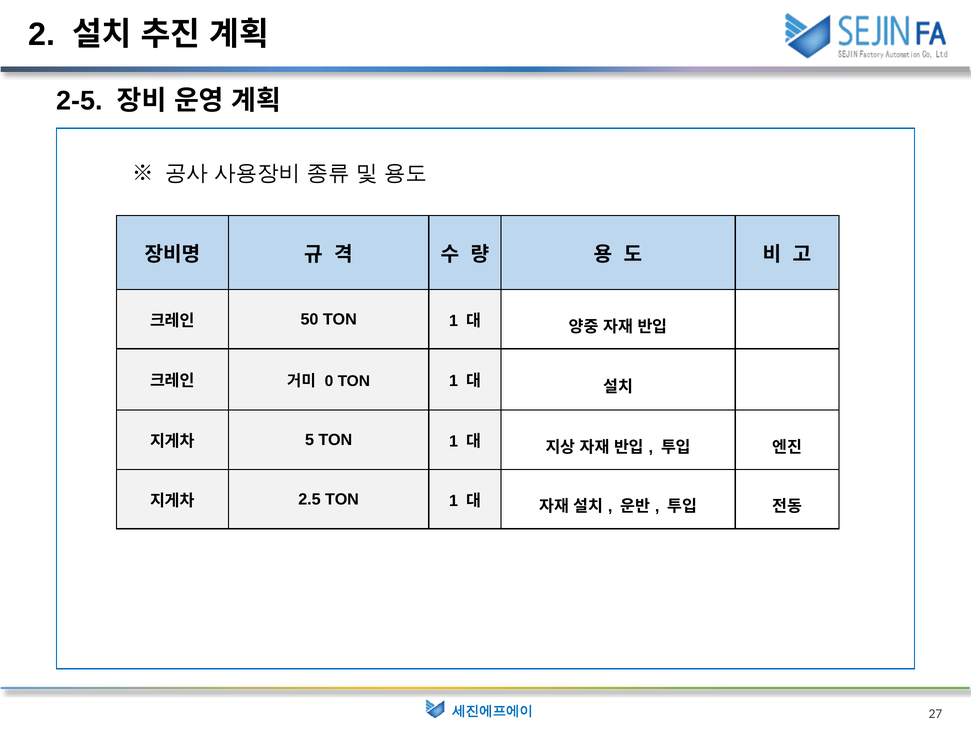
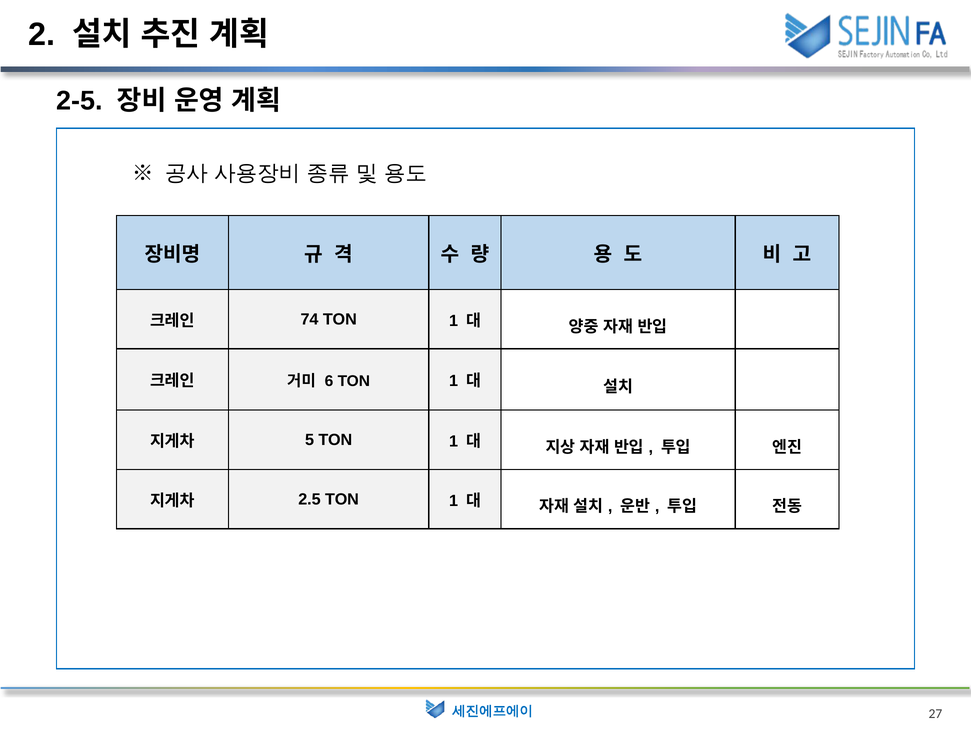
50: 50 -> 74
0: 0 -> 6
